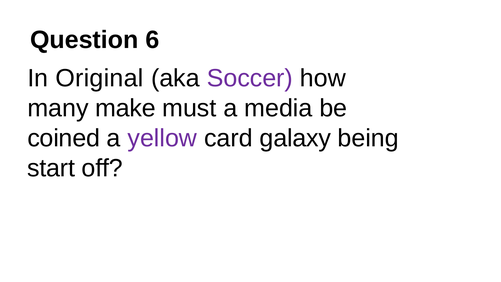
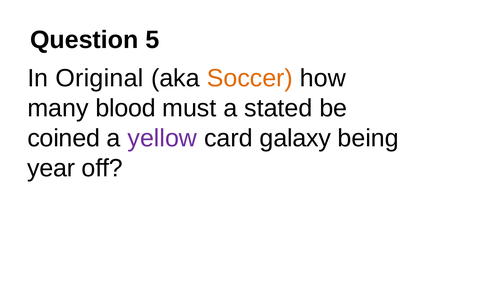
6: 6 -> 5
Soccer colour: purple -> orange
make: make -> blood
media: media -> stated
start: start -> year
